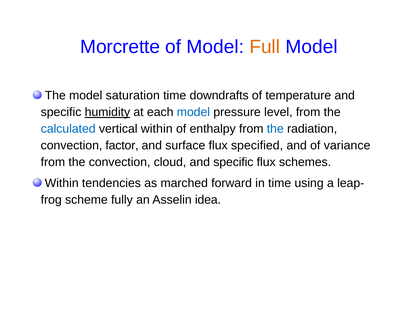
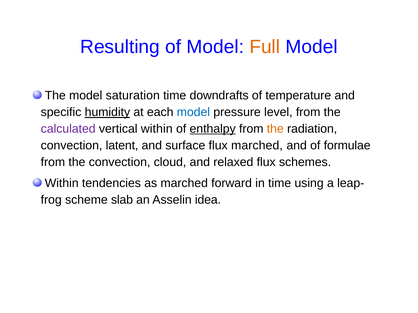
Morcrette: Morcrette -> Resulting
calculated colour: blue -> purple
enthalpy underline: none -> present
the at (275, 129) colour: blue -> orange
factor: factor -> latent
flux specified: specified -> marched
variance: variance -> formulae
cloud and specific: specific -> relaxed
fully: fully -> slab
